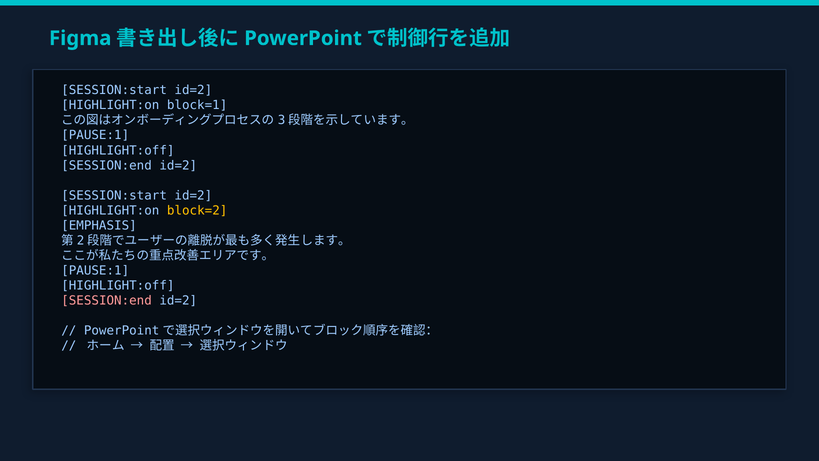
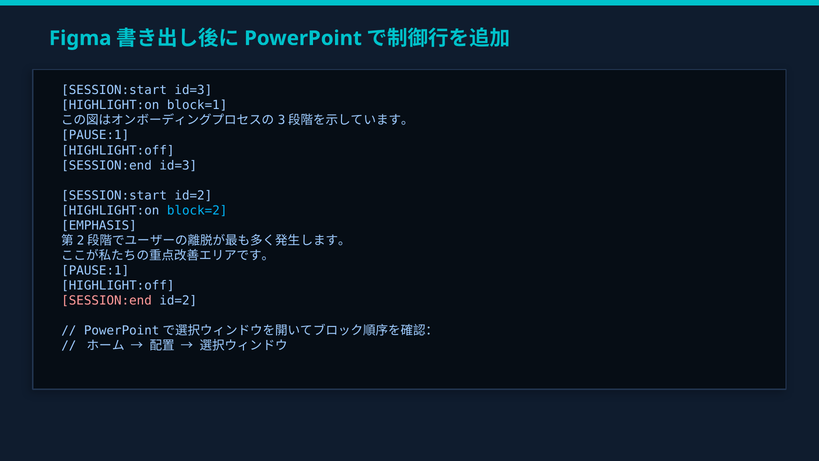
id=2 at (193, 90): id=2 -> id=3
id=2 at (178, 165): id=2 -> id=3
block=2 colour: yellow -> light blue
